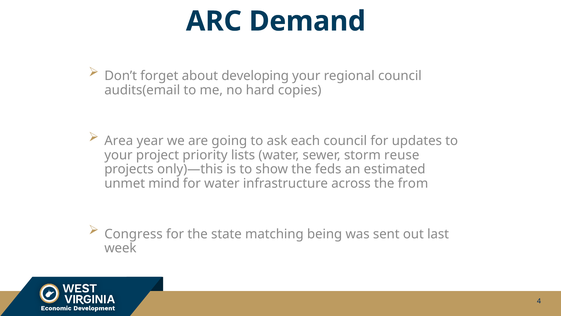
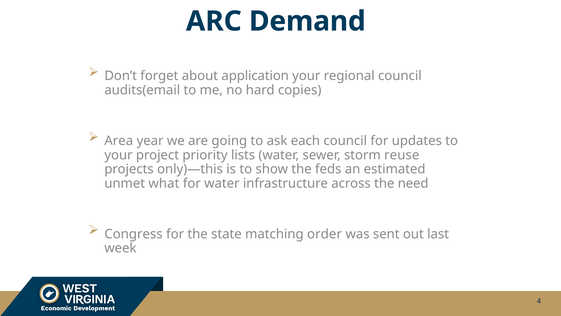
developing: developing -> application
mind: mind -> what
from: from -> need
being: being -> order
